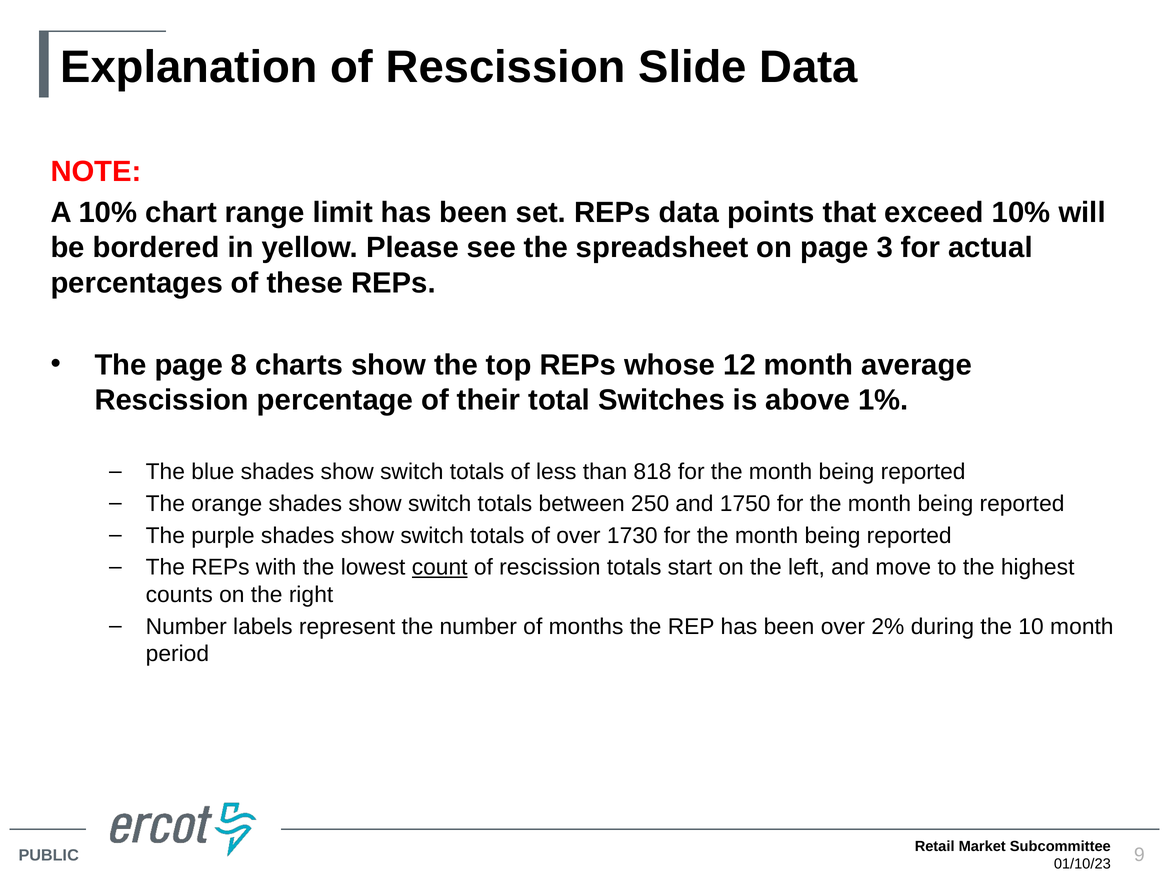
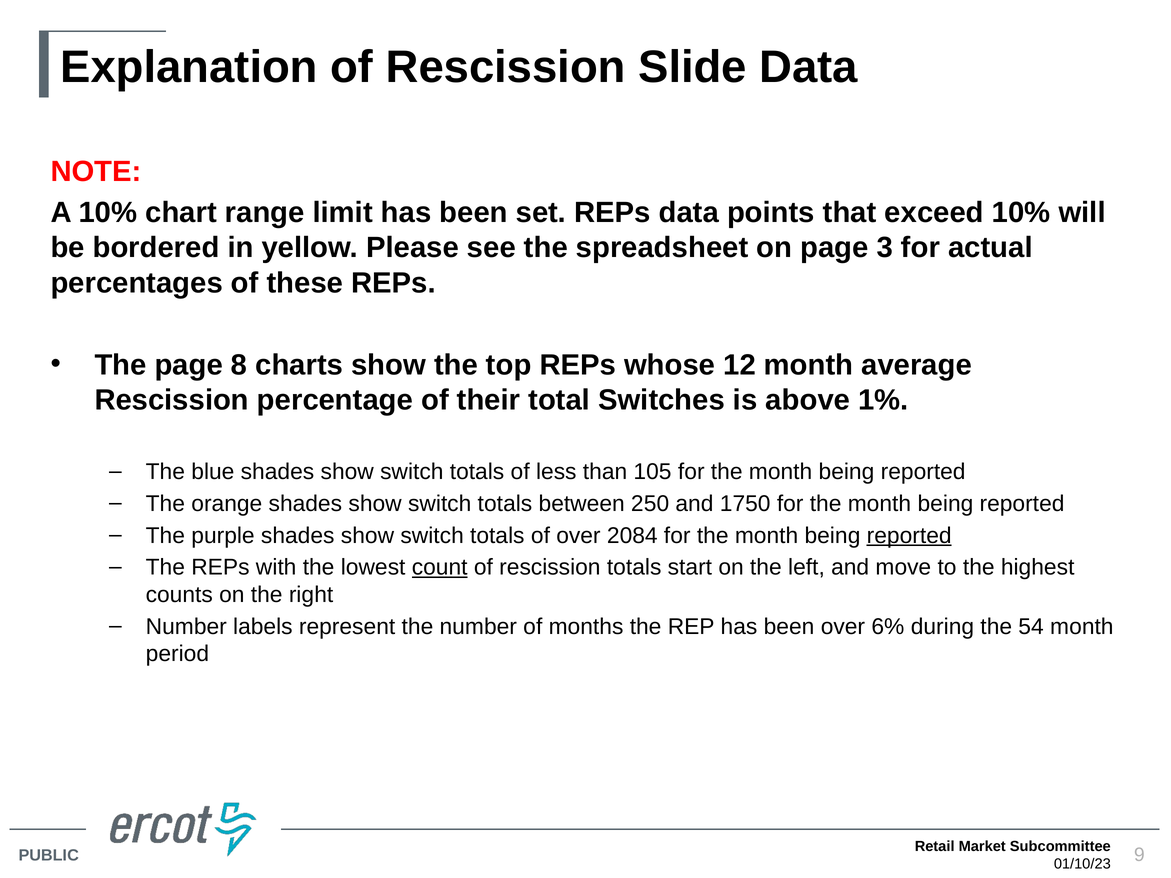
818: 818 -> 105
1730: 1730 -> 2084
reported at (909, 536) underline: none -> present
2%: 2% -> 6%
10: 10 -> 54
